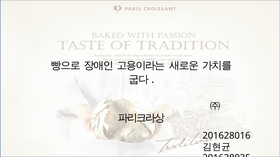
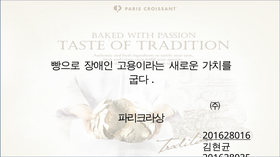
201628016 underline: none -> present
